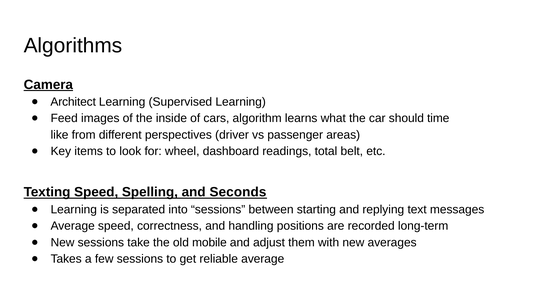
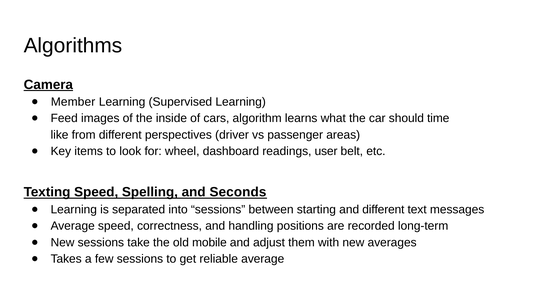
Architect: Architect -> Member
total: total -> user
and replying: replying -> different
